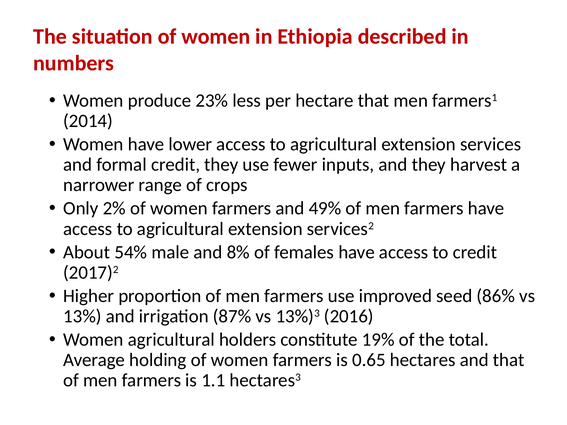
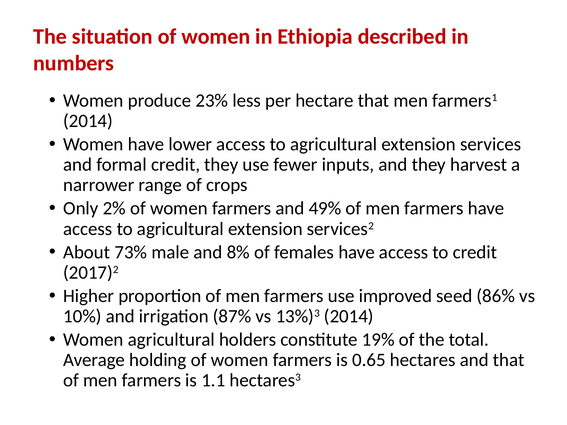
54%: 54% -> 73%
13%: 13% -> 10%
13%)3 2016: 2016 -> 2014
